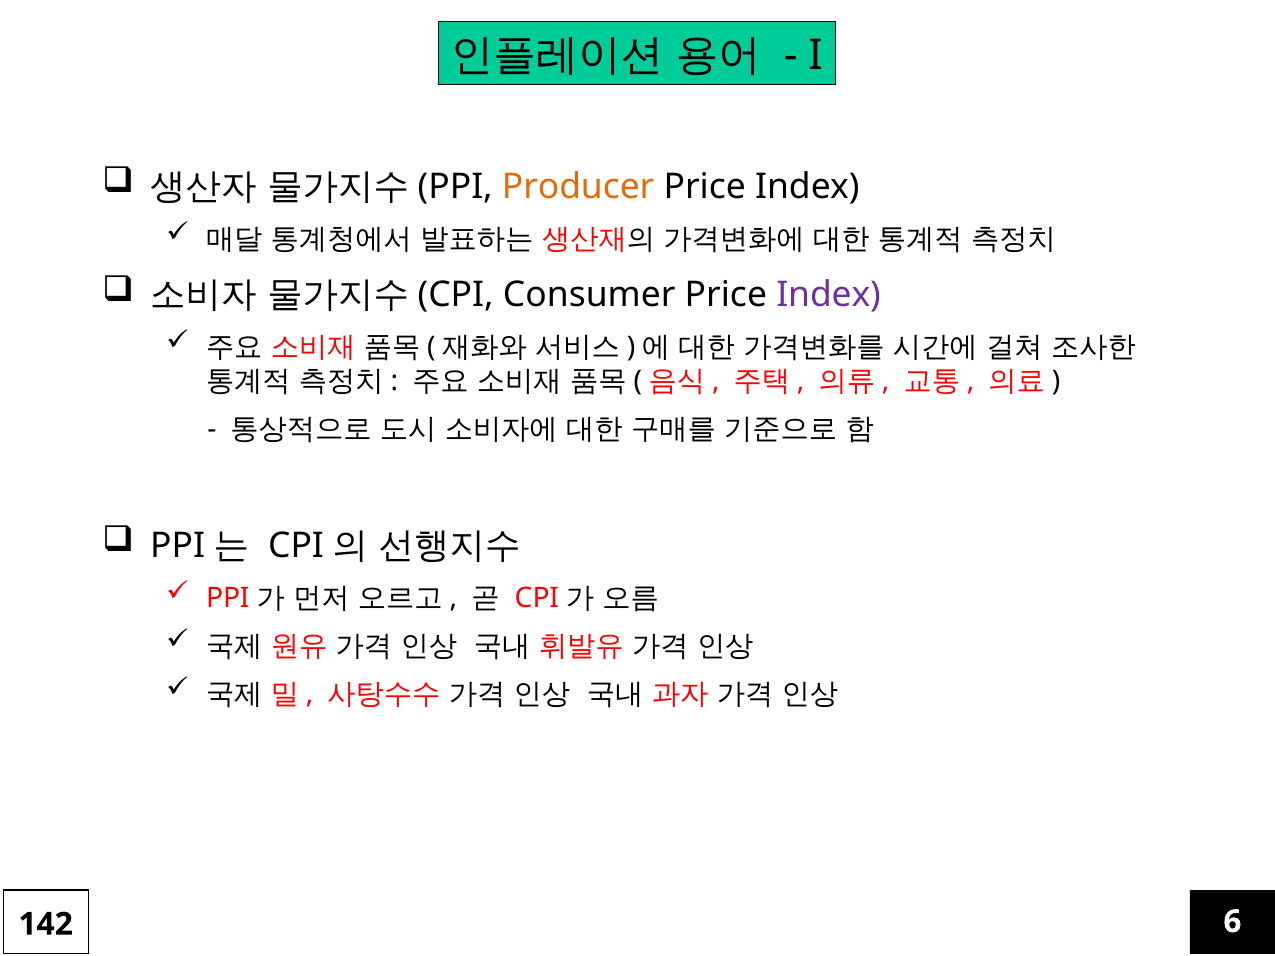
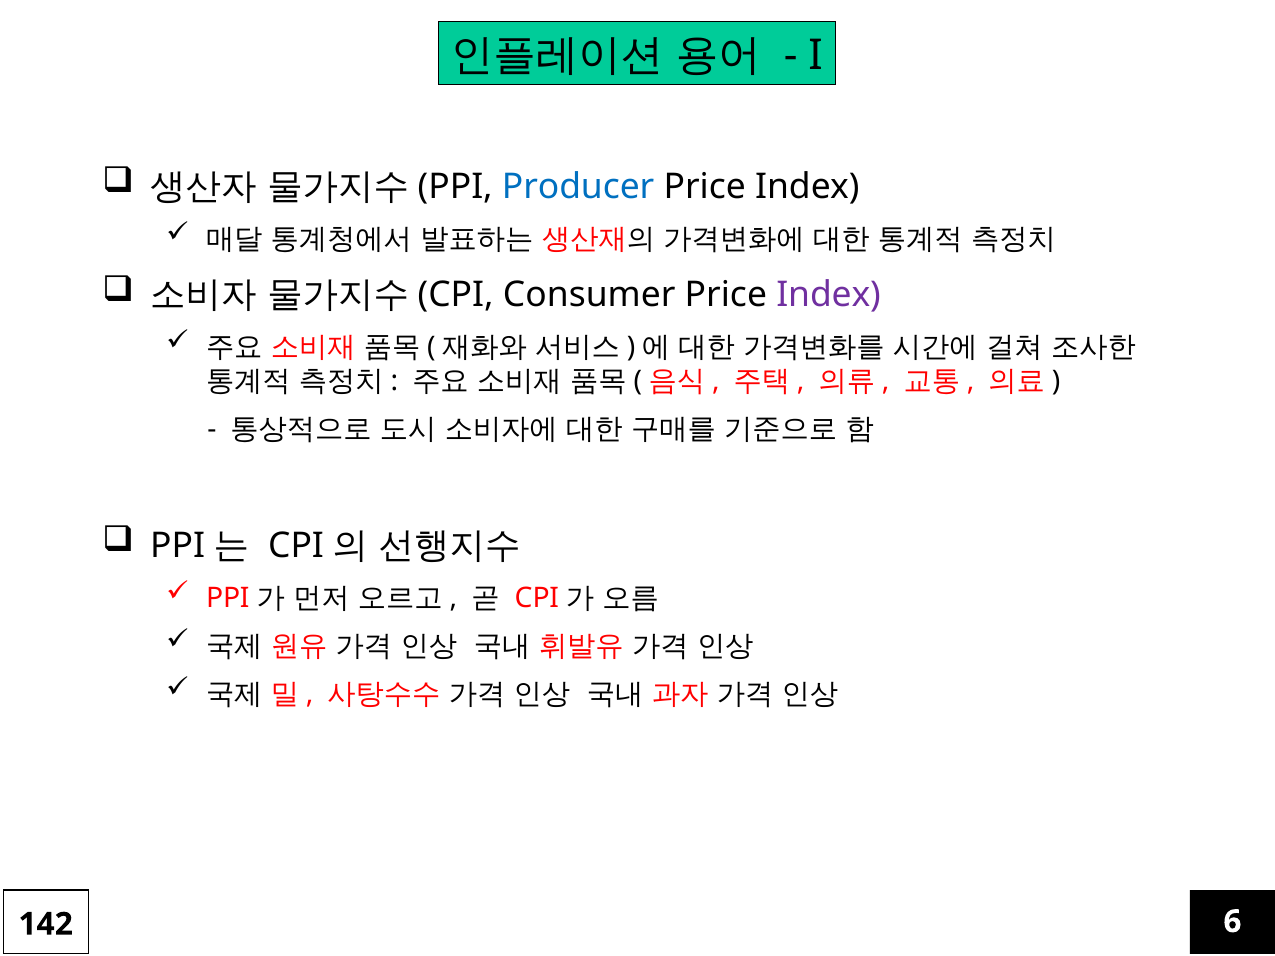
Producer colour: orange -> blue
